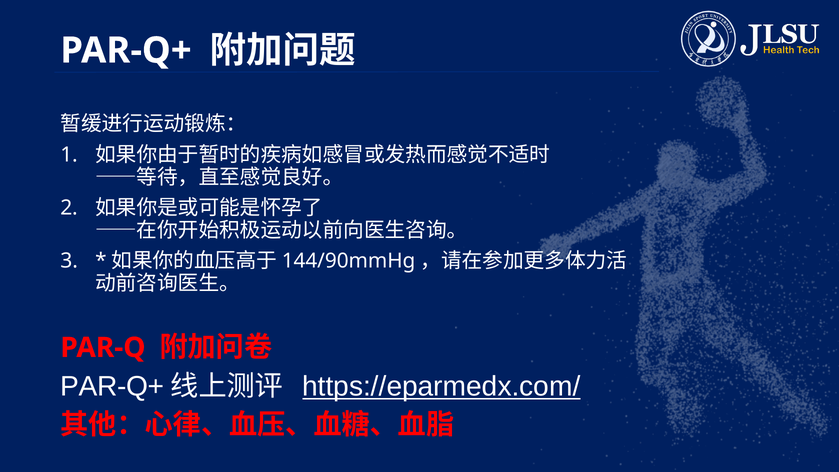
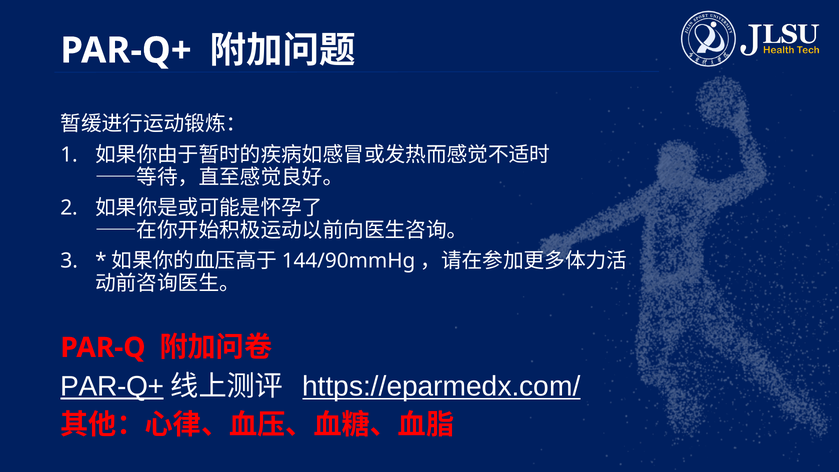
PAR-Q+ at (112, 386) underline: none -> present
